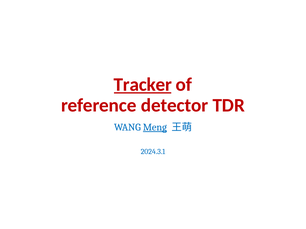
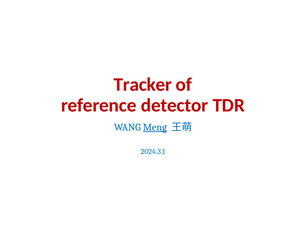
Tracker underline: present -> none
